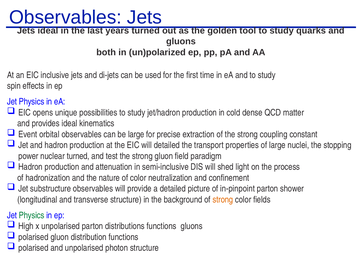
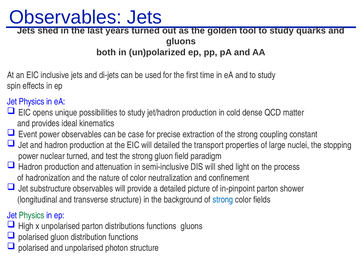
Jets ideal: ideal -> shed
Event orbital: orbital -> power
be large: large -> case
strong at (223, 199) colour: orange -> blue
